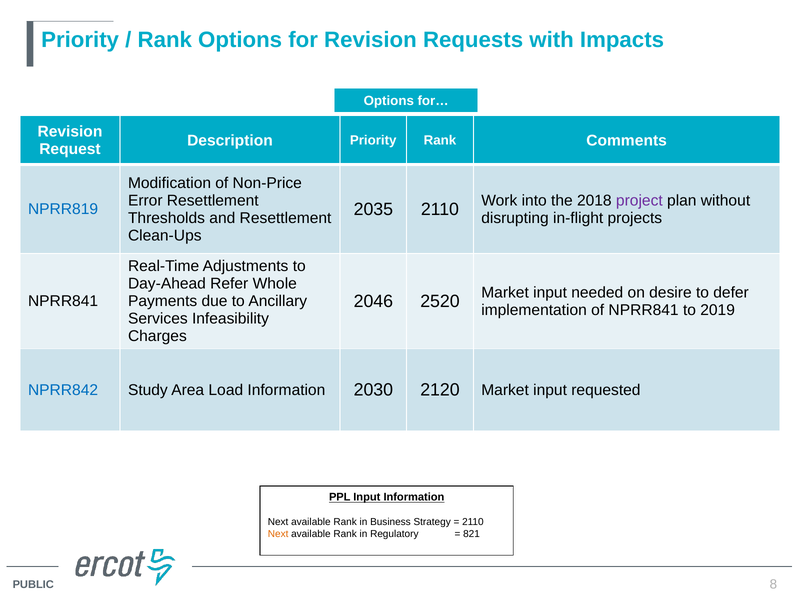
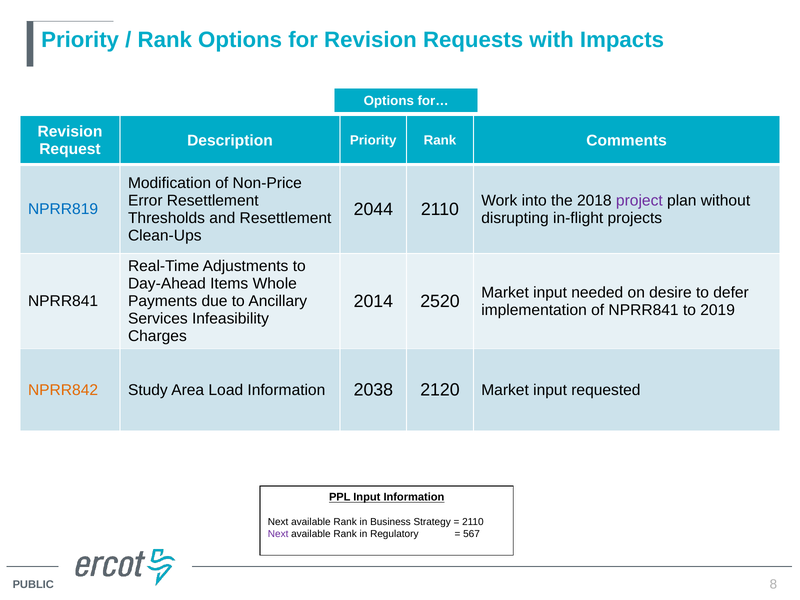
2035: 2035 -> 2044
Refer: Refer -> Items
2046: 2046 -> 2014
NPRR842 colour: blue -> orange
2030: 2030 -> 2038
Next at (278, 534) colour: orange -> purple
821: 821 -> 567
